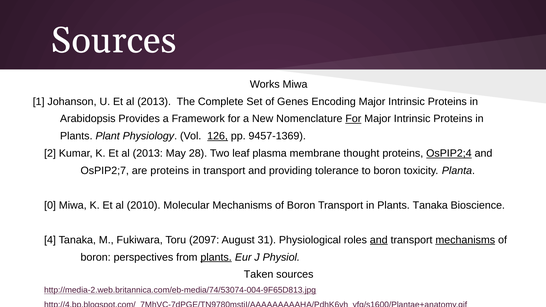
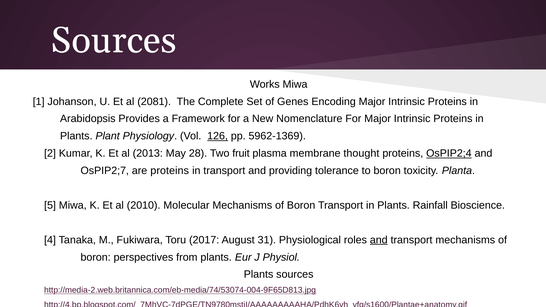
U Et al 2013: 2013 -> 2081
For at (353, 119) underline: present -> none
9457-1369: 9457-1369 -> 5962-1369
leaf: leaf -> fruit
0: 0 -> 5
Plants Tanaka: Tanaka -> Rainfall
2097: 2097 -> 2017
mechanisms at (465, 240) underline: present -> none
plants at (216, 257) underline: present -> none
Taken at (259, 275): Taken -> Plants
